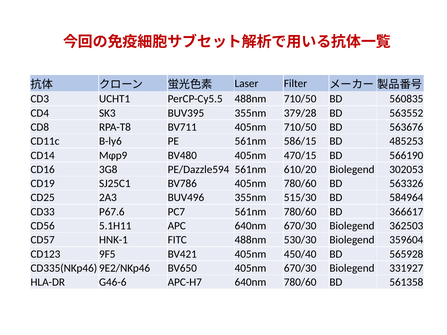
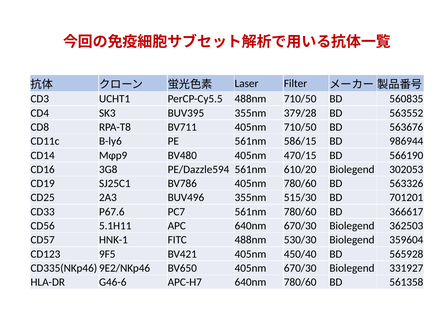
485253: 485253 -> 986944
584964: 584964 -> 701201
